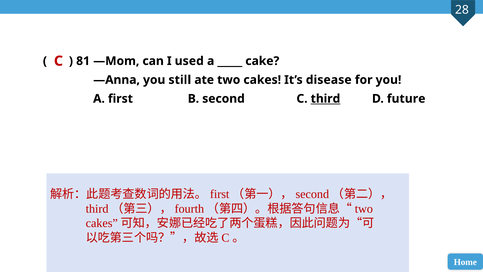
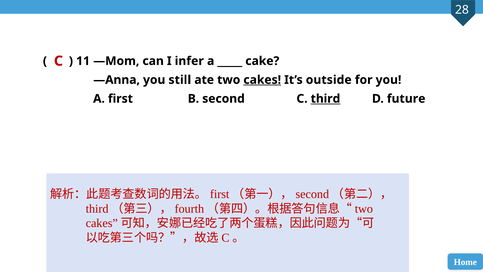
81: 81 -> 11
used: used -> infer
cakes underline: none -> present
disease: disease -> outside
